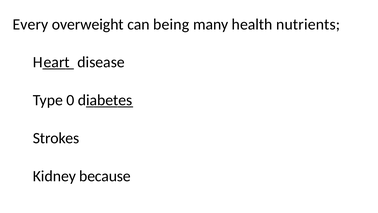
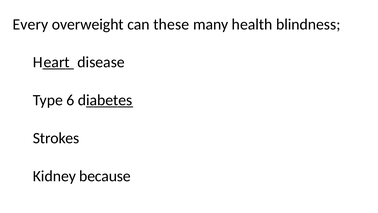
being: being -> these
nutrients: nutrients -> blindness
0: 0 -> 6
